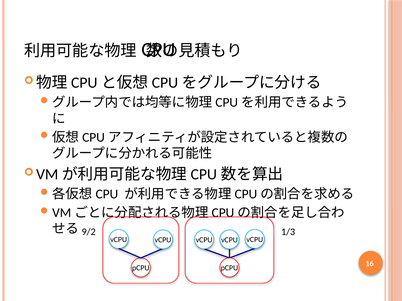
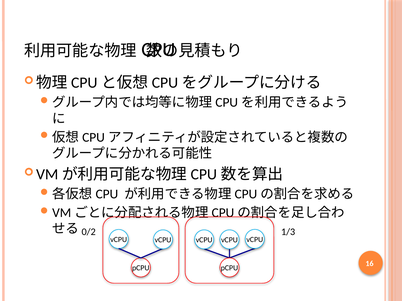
9/2: 9/2 -> 0/2
